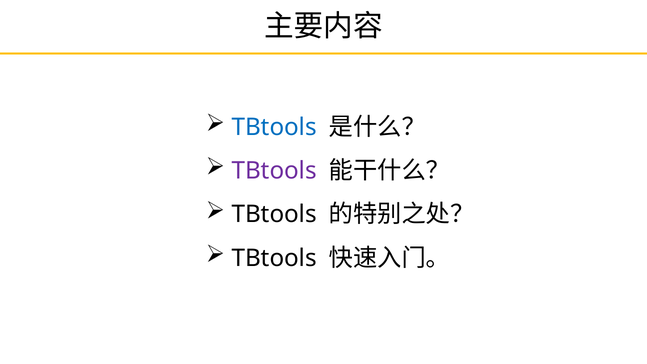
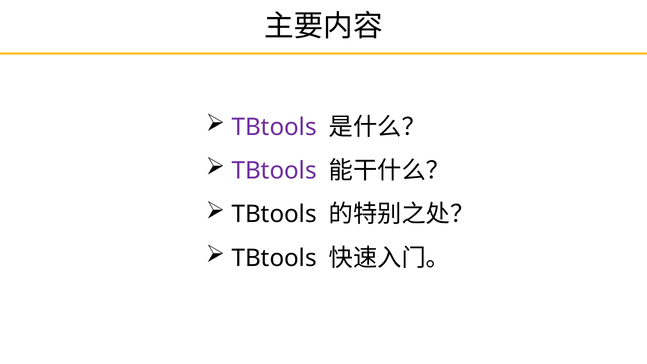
TBtools at (274, 127) colour: blue -> purple
